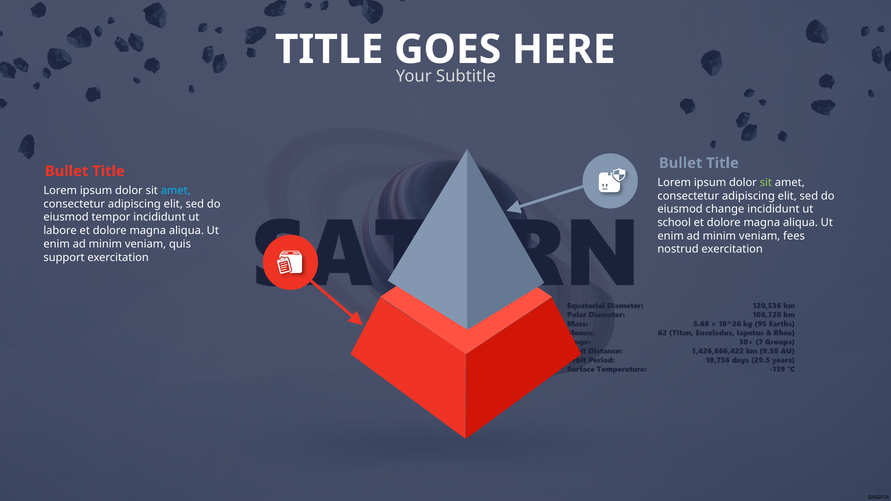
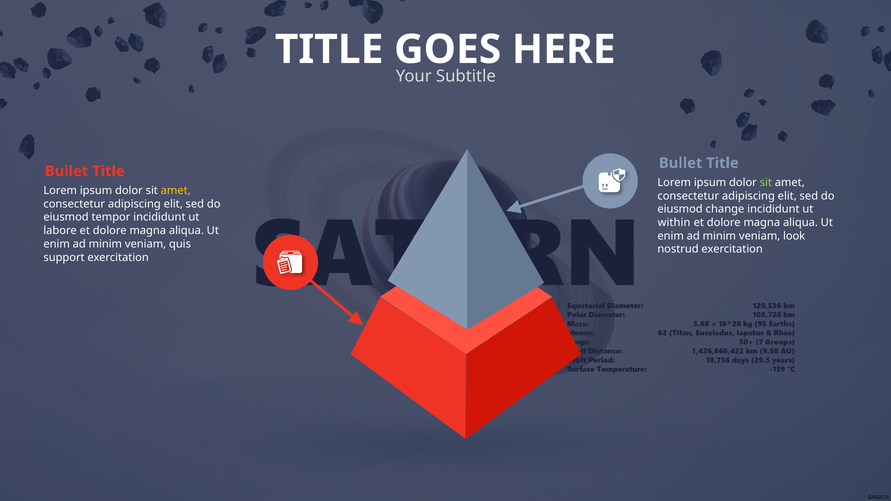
amet at (176, 191) colour: light blue -> yellow
school: school -> within
fees: fees -> look
